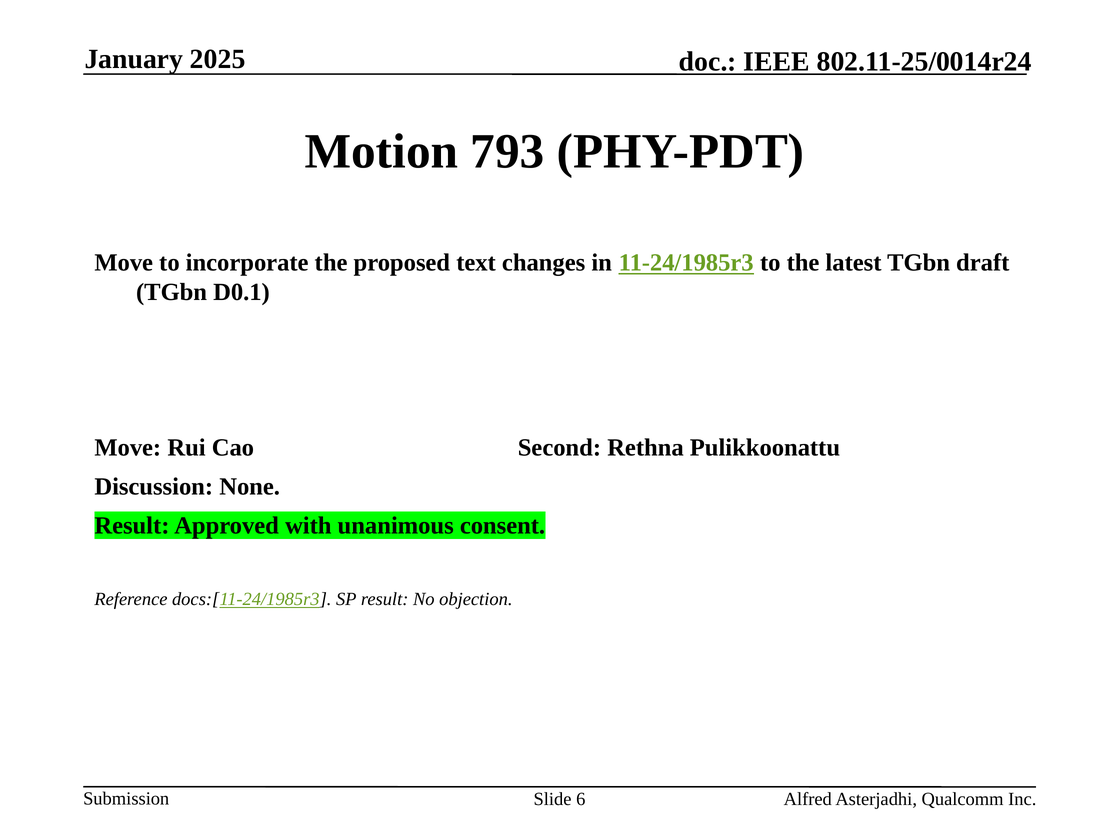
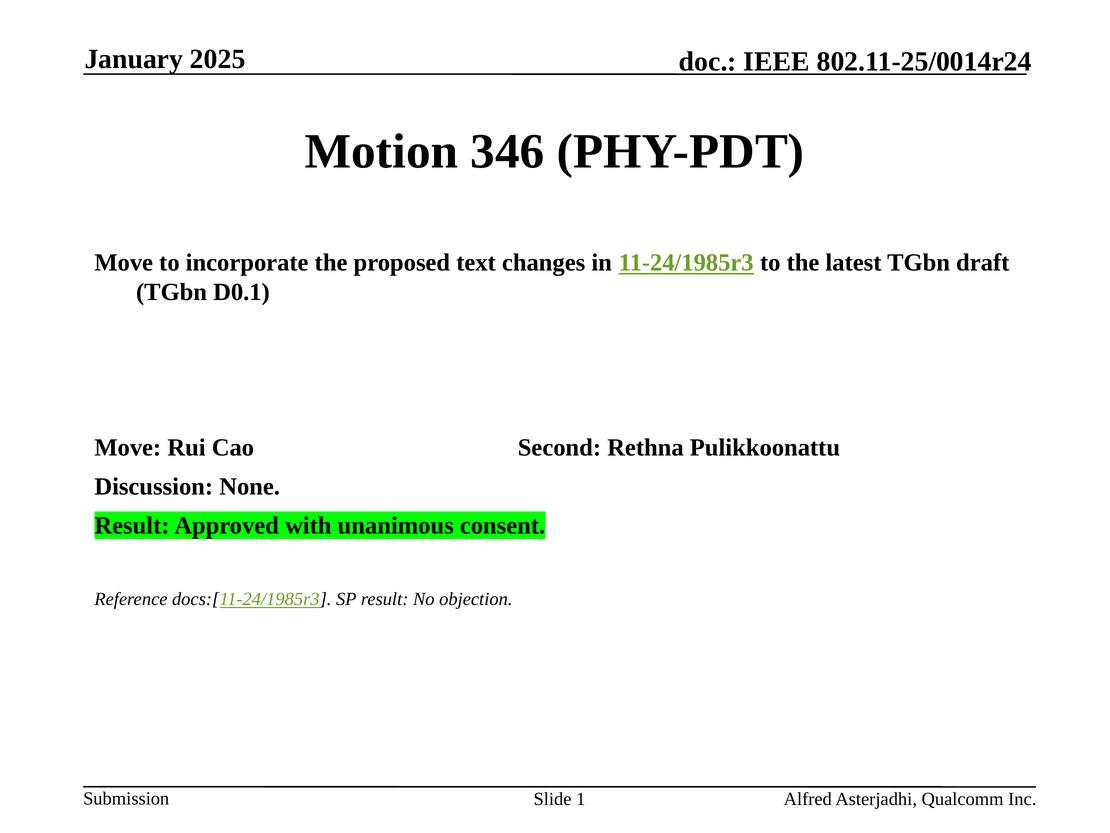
793: 793 -> 346
6: 6 -> 1
